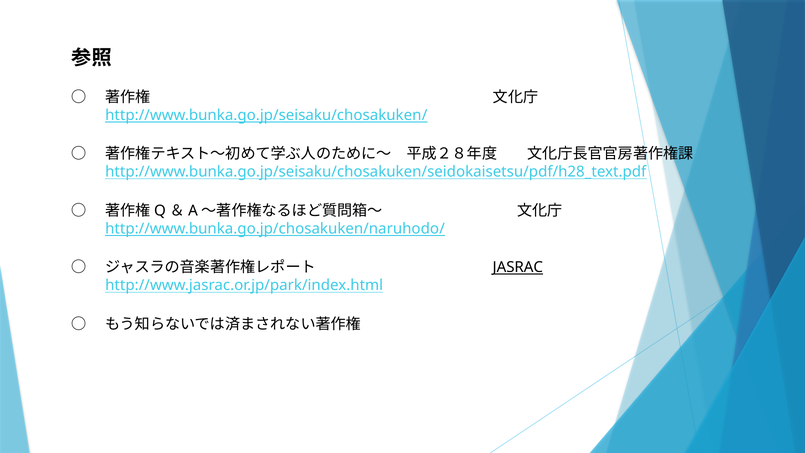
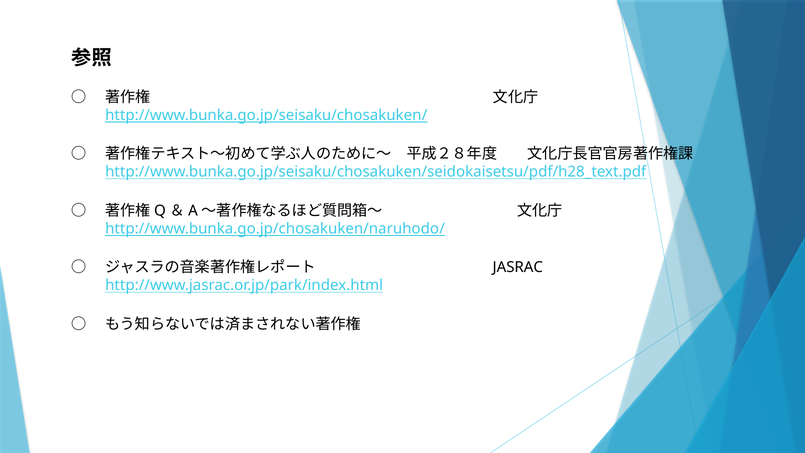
JASRAC underline: present -> none
